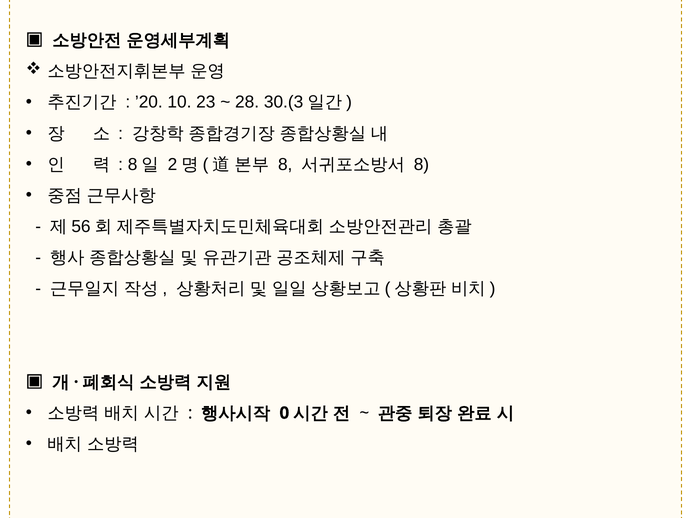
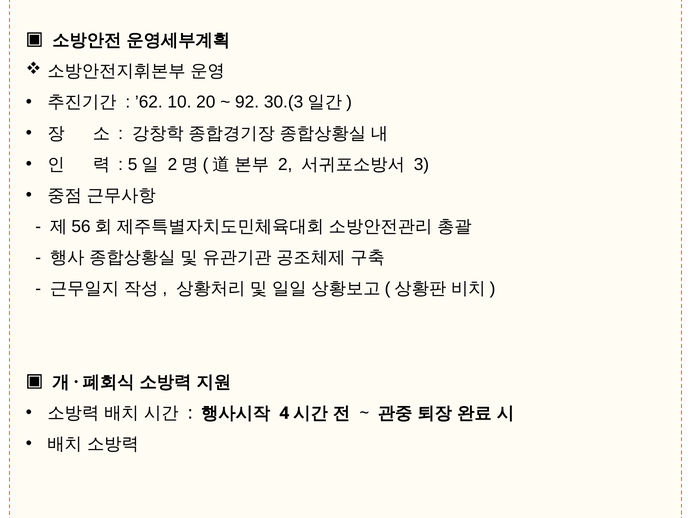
’20: ’20 -> ’62
23: 23 -> 20
28: 28 -> 92
8 at (133, 164): 8 -> 5
8 at (285, 164): 8 -> 2
8 at (421, 164): 8 -> 3
0: 0 -> 4
